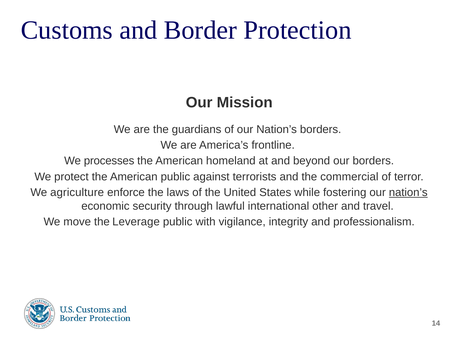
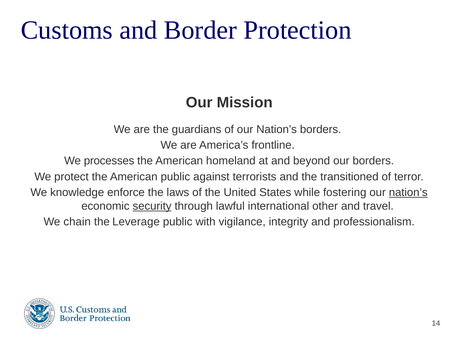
commercial: commercial -> transitioned
agriculture: agriculture -> knowledge
security underline: none -> present
move: move -> chain
